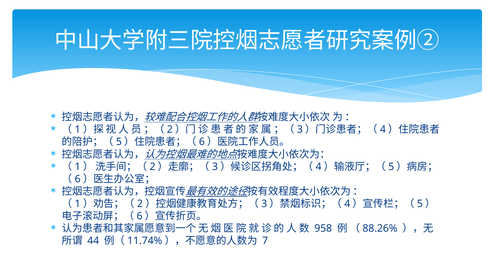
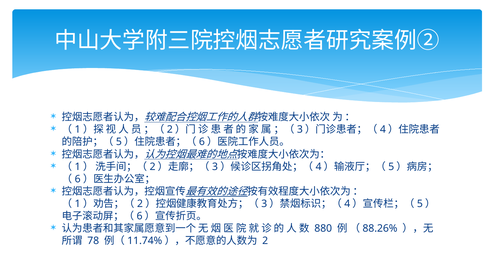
958: 958 -> 880
44: 44 -> 78
7 at (265, 241): 7 -> 2
